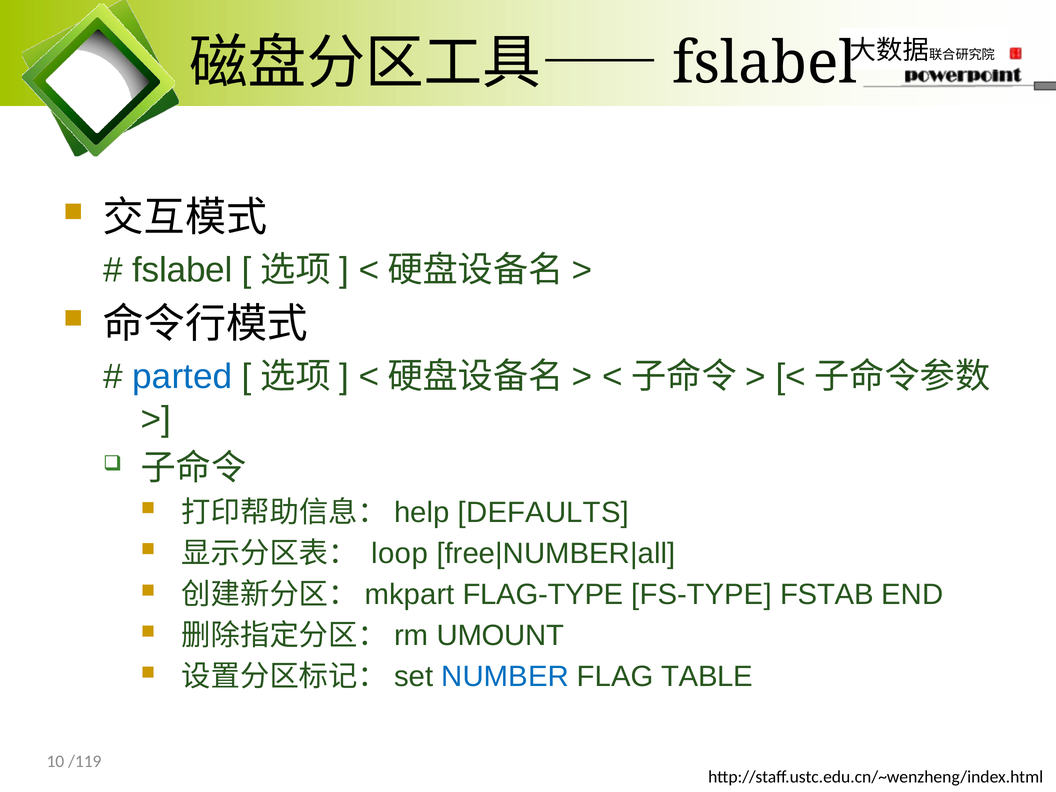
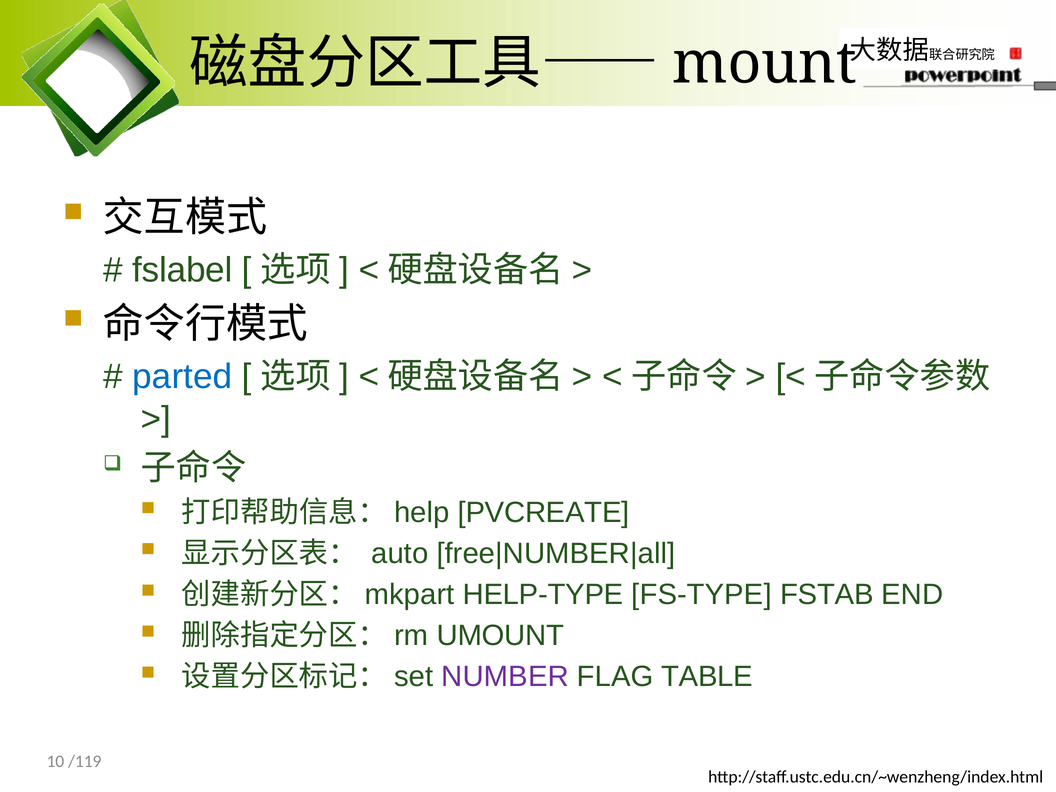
fslabel at (765, 63): fslabel -> mount
DEFAULTS: DEFAULTS -> PVCREATE
loop: loop -> auto
FLAG-TYPE: FLAG-TYPE -> HELP-TYPE
NUMBER colour: blue -> purple
